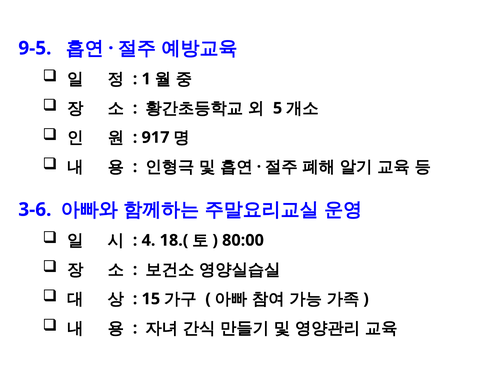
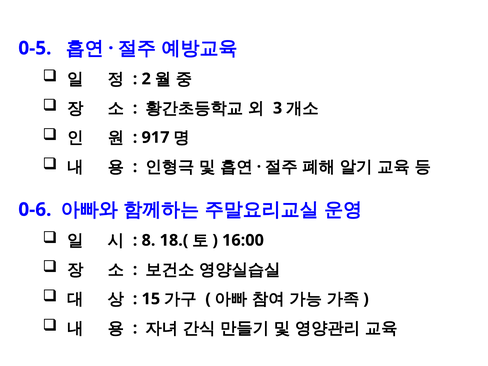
9-5: 9-5 -> 0-5
1: 1 -> 2
5: 5 -> 3
3-6: 3-6 -> 0-6
4: 4 -> 8
80:00: 80:00 -> 16:00
